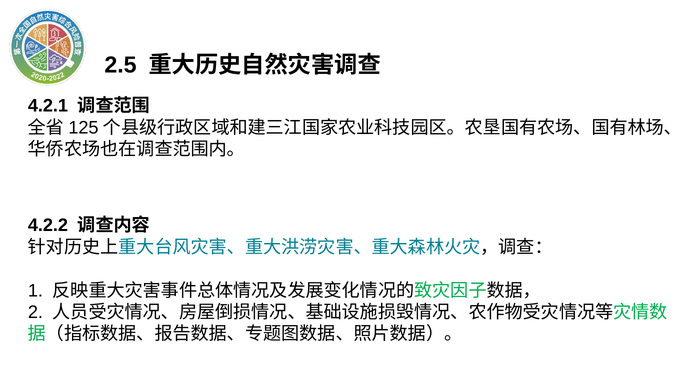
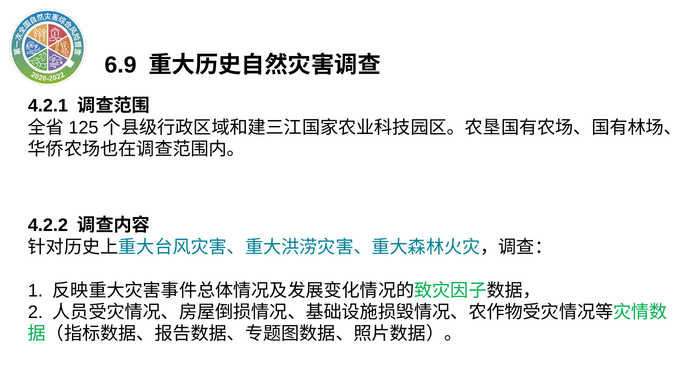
2.5: 2.5 -> 6.9
